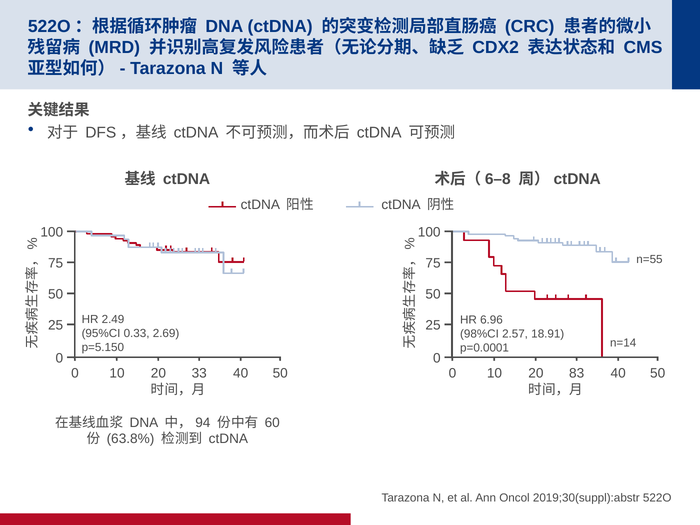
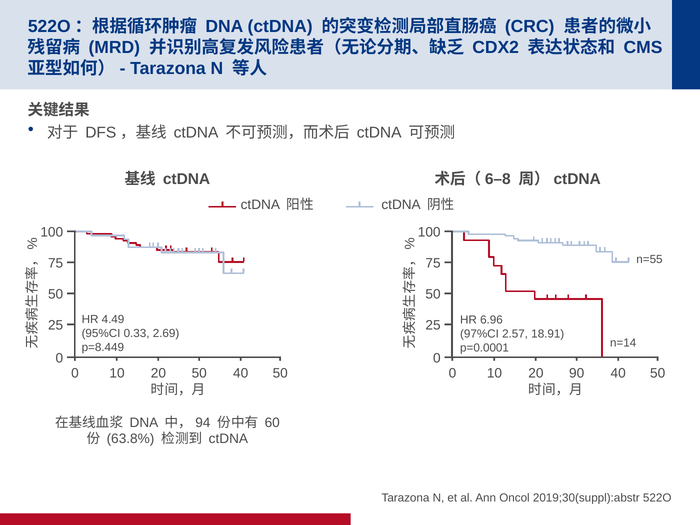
2.49: 2.49 -> 4.49
98%CI: 98%CI -> 97%CI
p=5.150: p=5.150 -> p=8.449
20 33: 33 -> 50
83: 83 -> 90
